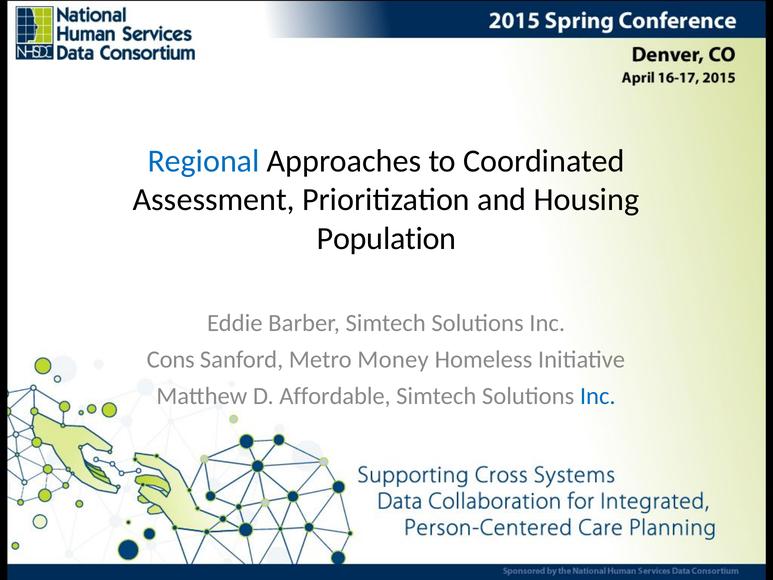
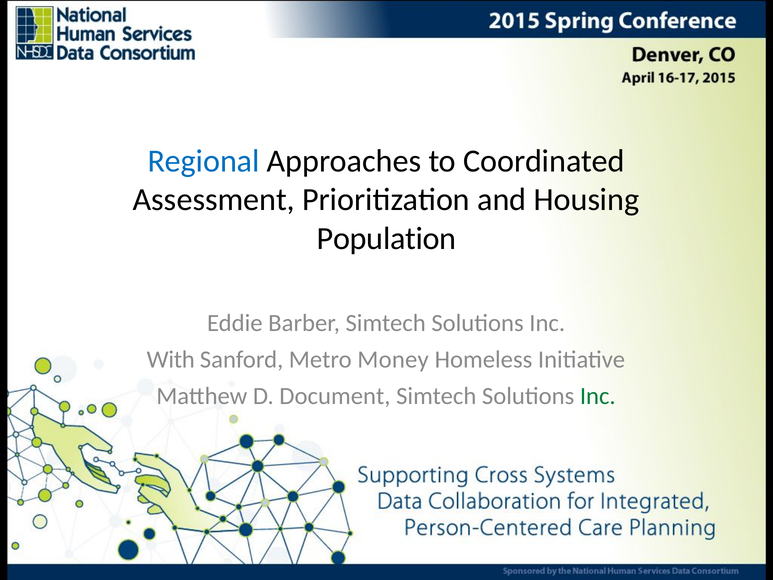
Cons: Cons -> With
Affordable: Affordable -> Document
Inc at (598, 396) colour: blue -> green
